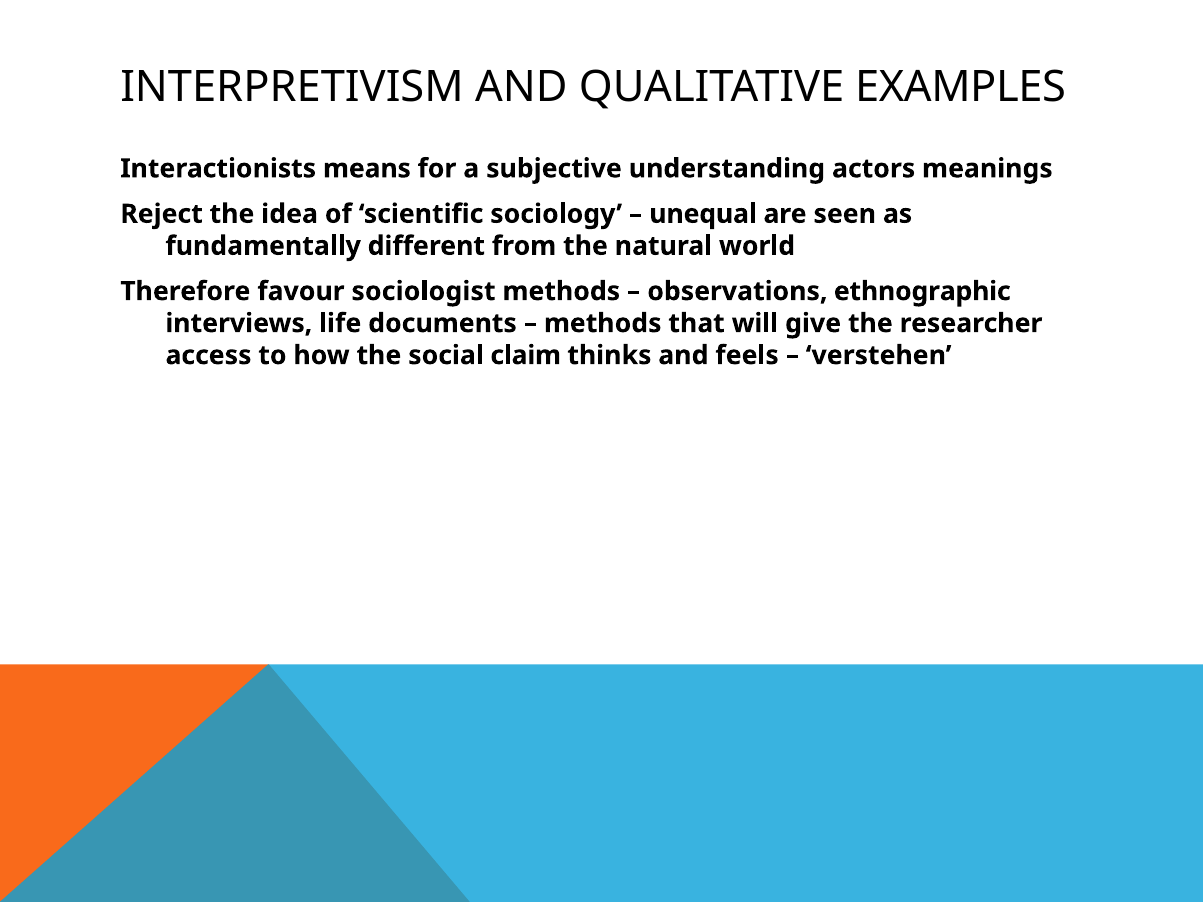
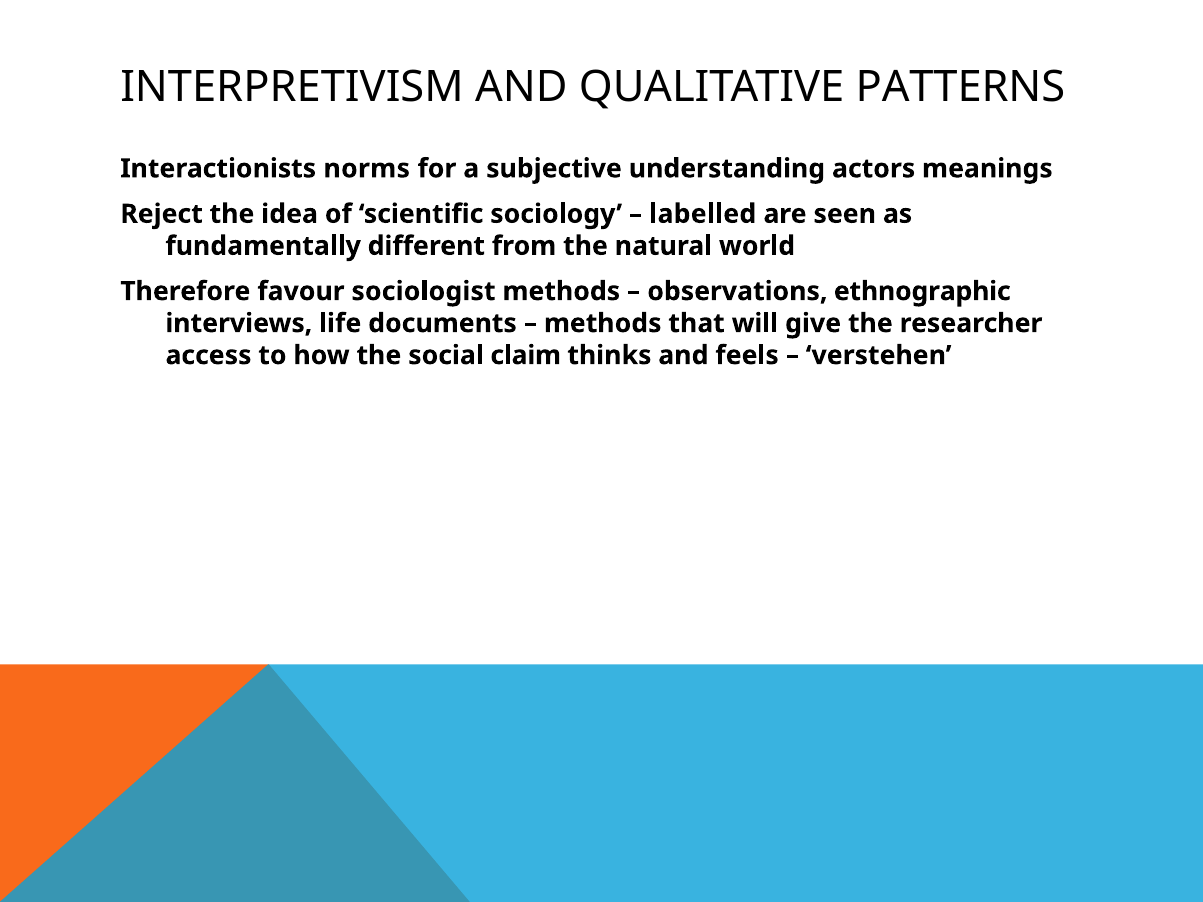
EXAMPLES: EXAMPLES -> PATTERNS
means: means -> norms
unequal: unequal -> labelled
